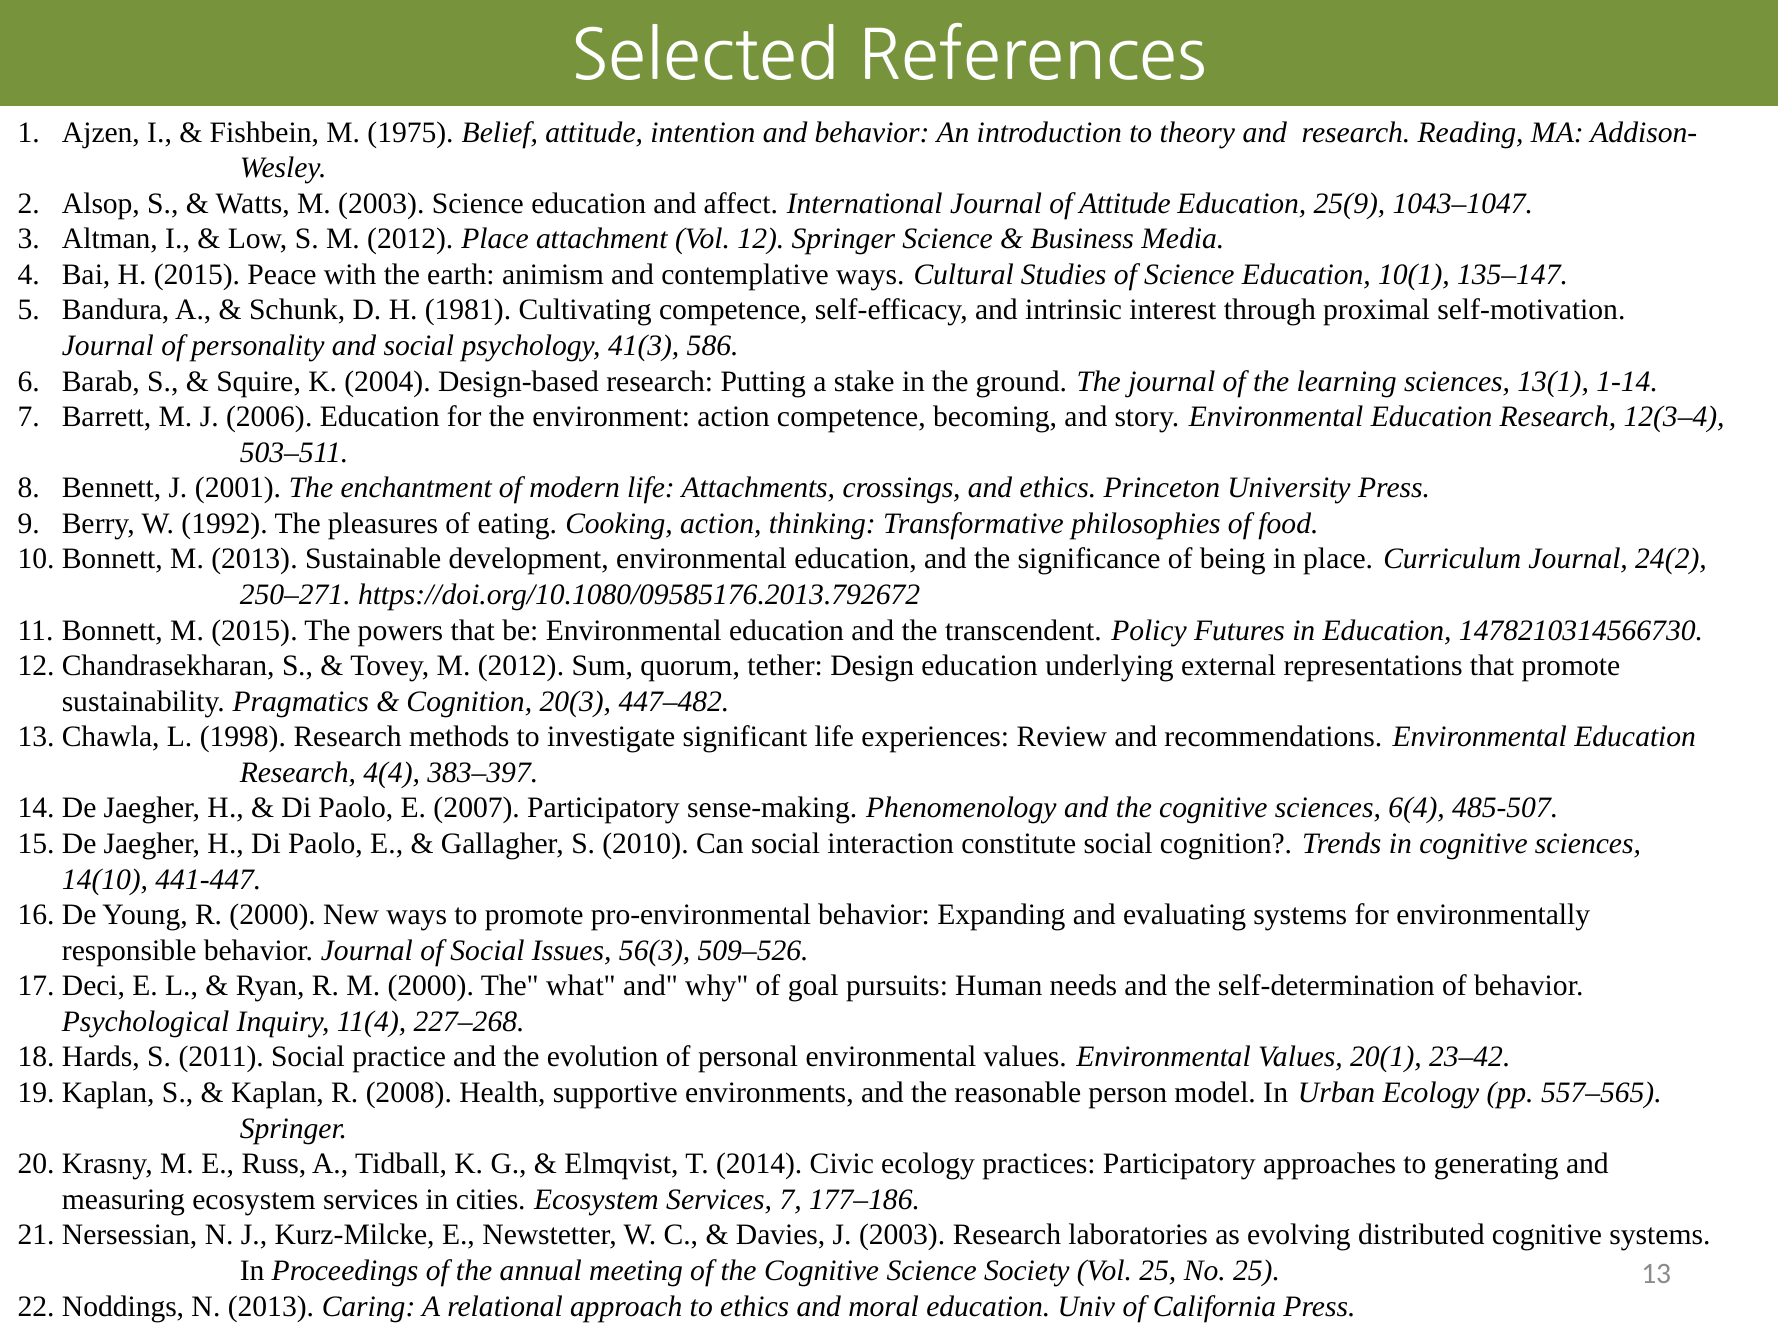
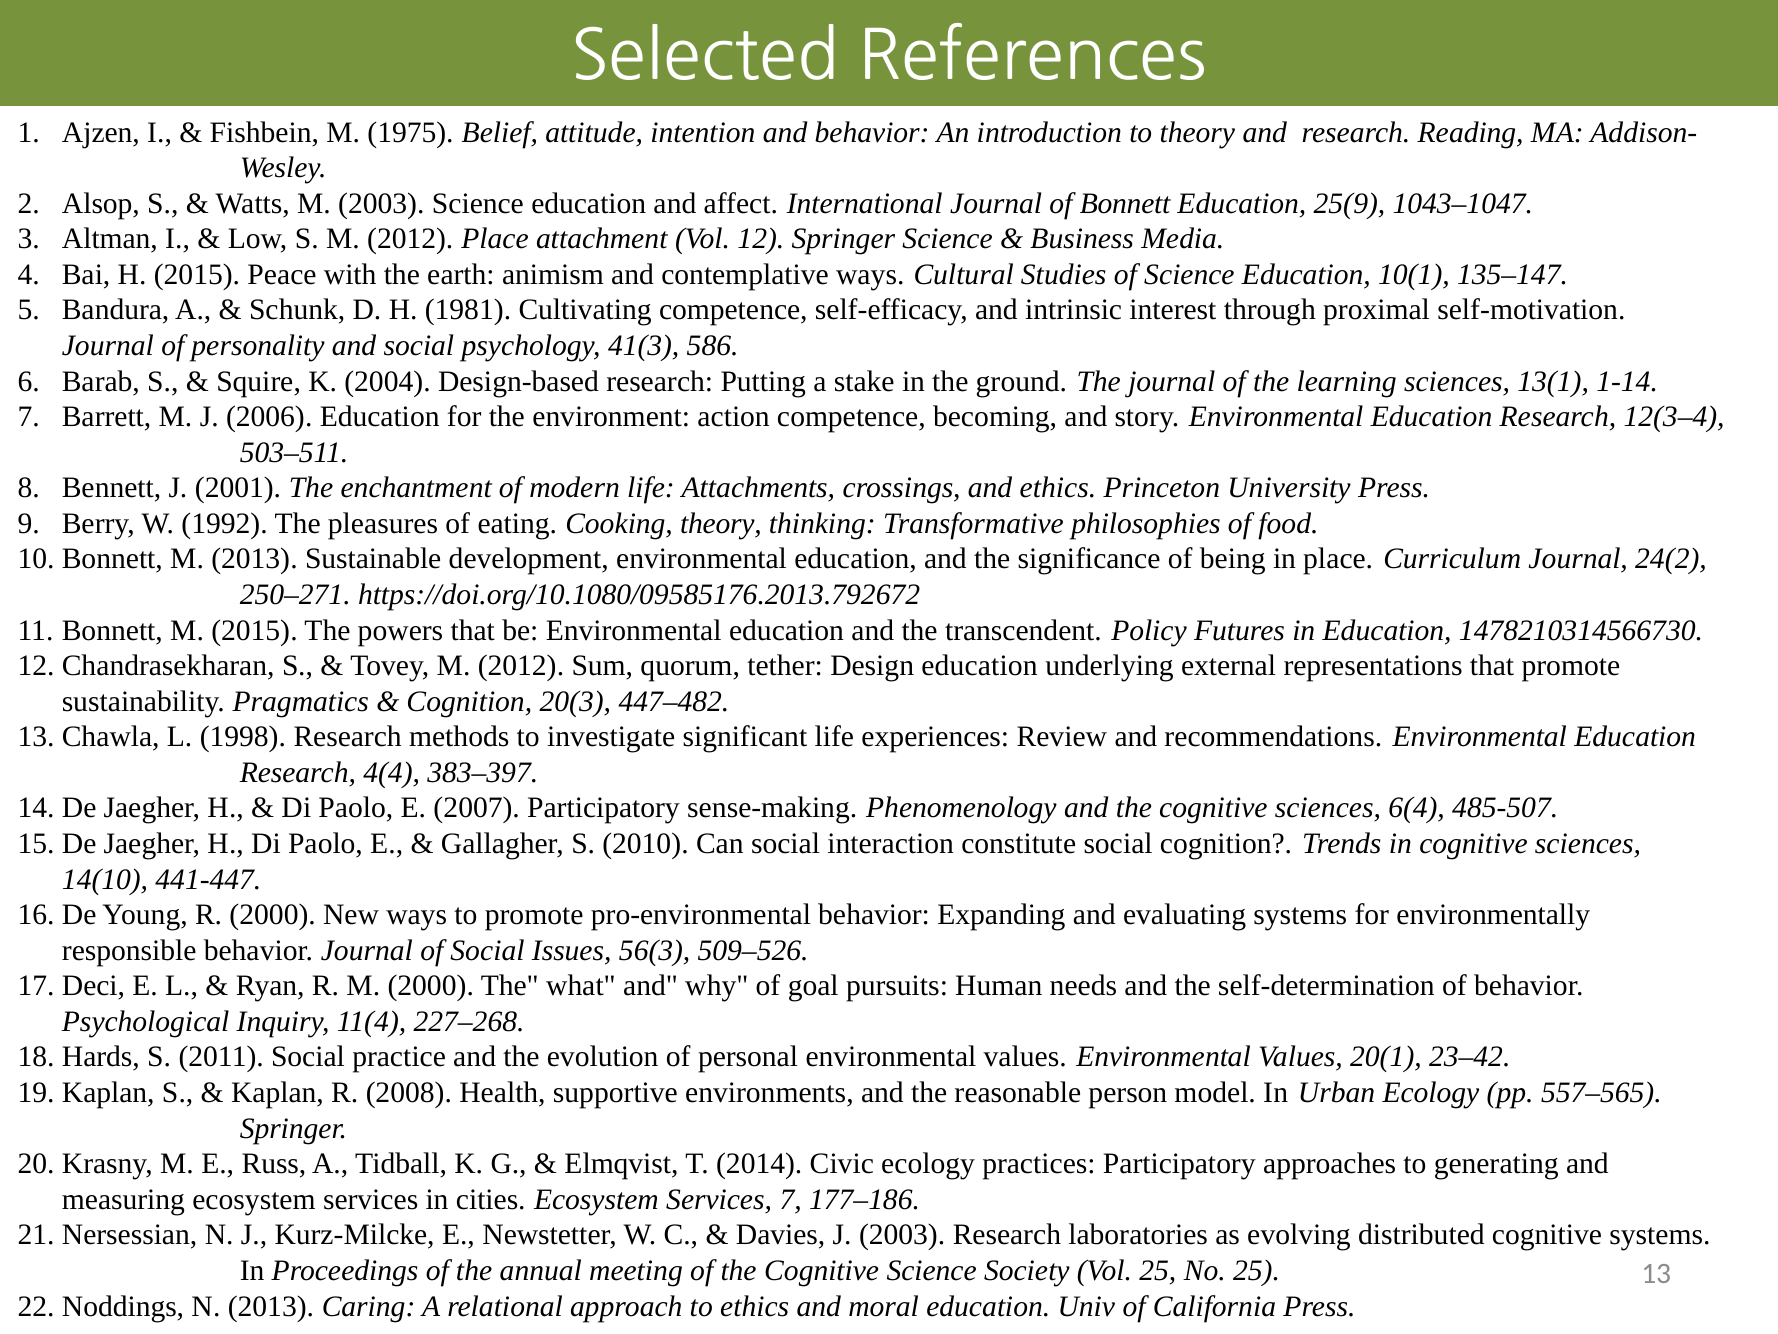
of Attitude: Attitude -> Bonnett
Cooking action: action -> theory
